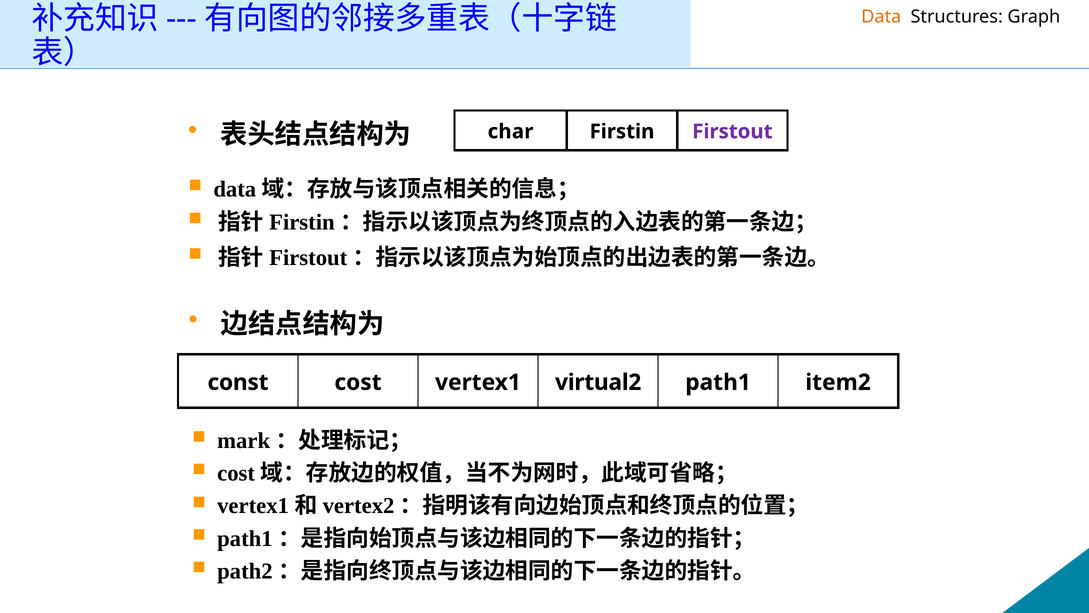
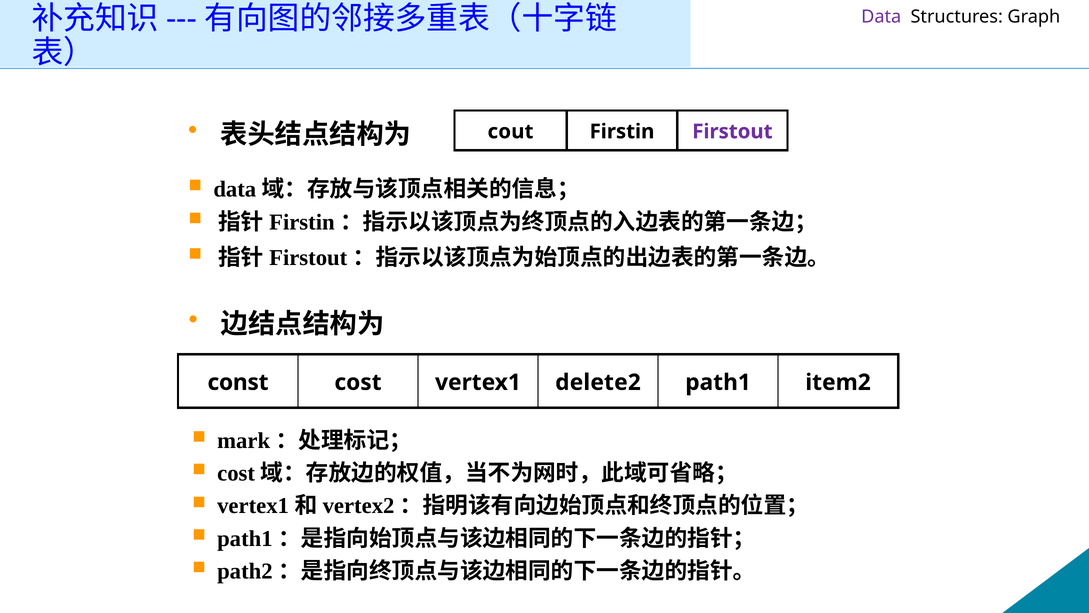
Data colour: orange -> purple
char: char -> cout
virtual2: virtual2 -> delete2
